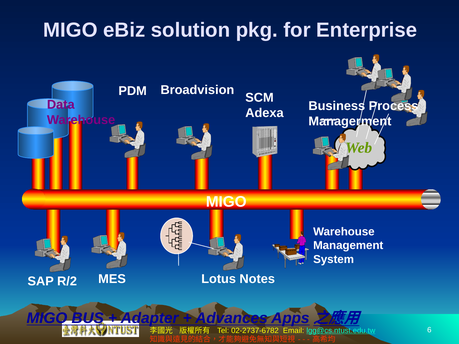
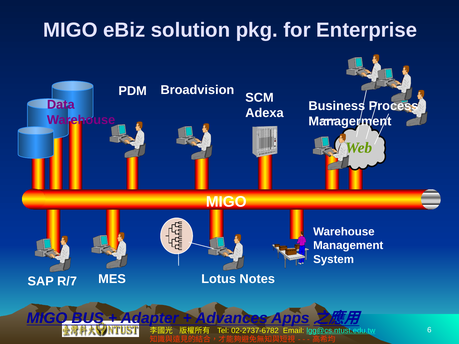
R/2: R/2 -> R/7
